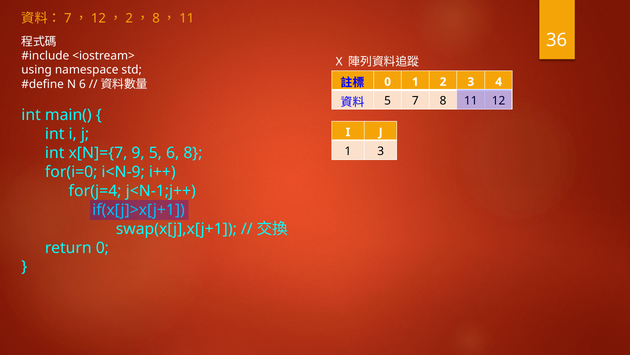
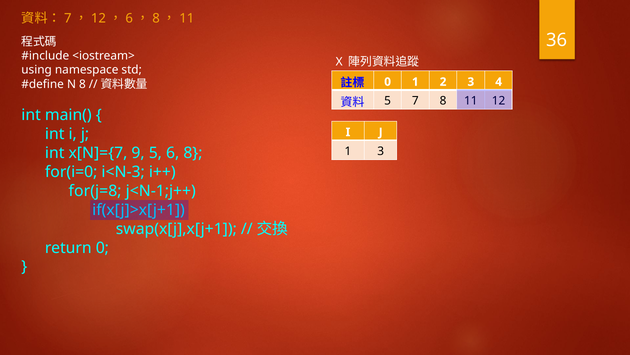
2 at (129, 18): 2 -> 6
N 6: 6 -> 8
i<N-9: i<N-9 -> i<N-3
for(j=4: for(j=4 -> for(j=8
